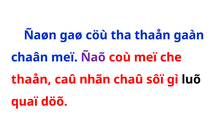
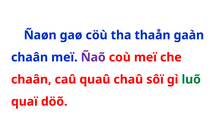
thaån at (31, 79): thaån -> chaân
nhãn: nhãn -> quaû
luõ colour: black -> green
